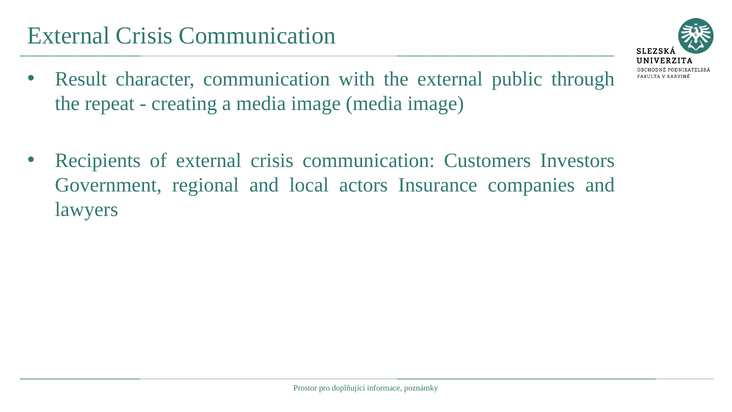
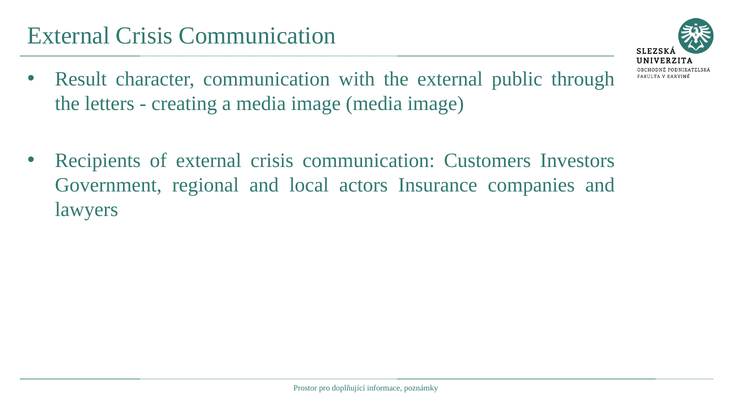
repeat: repeat -> letters
